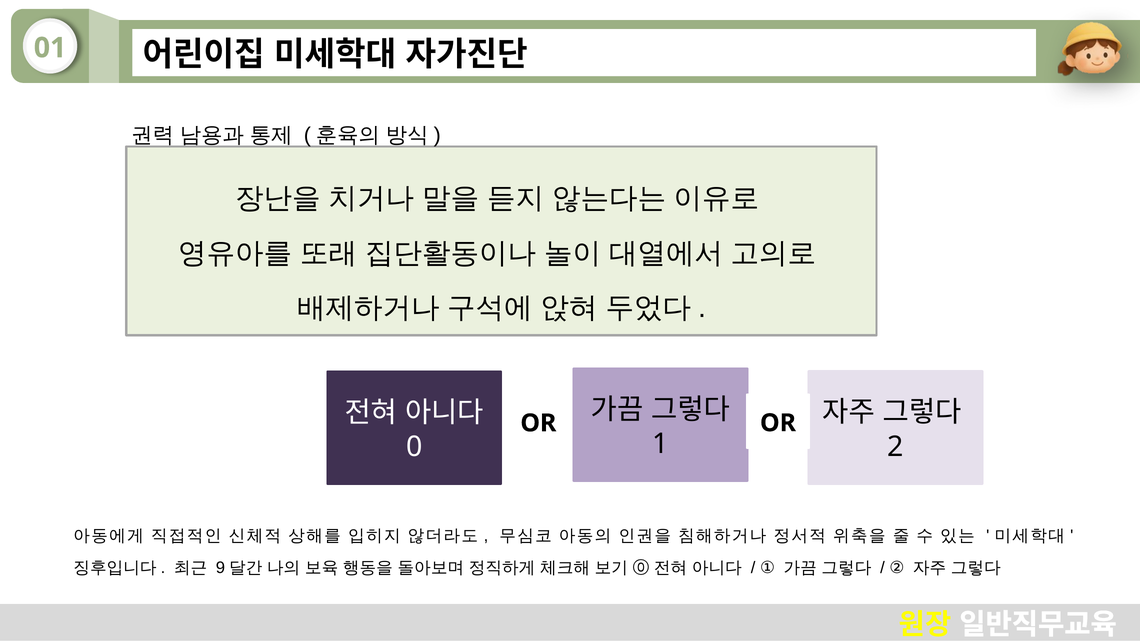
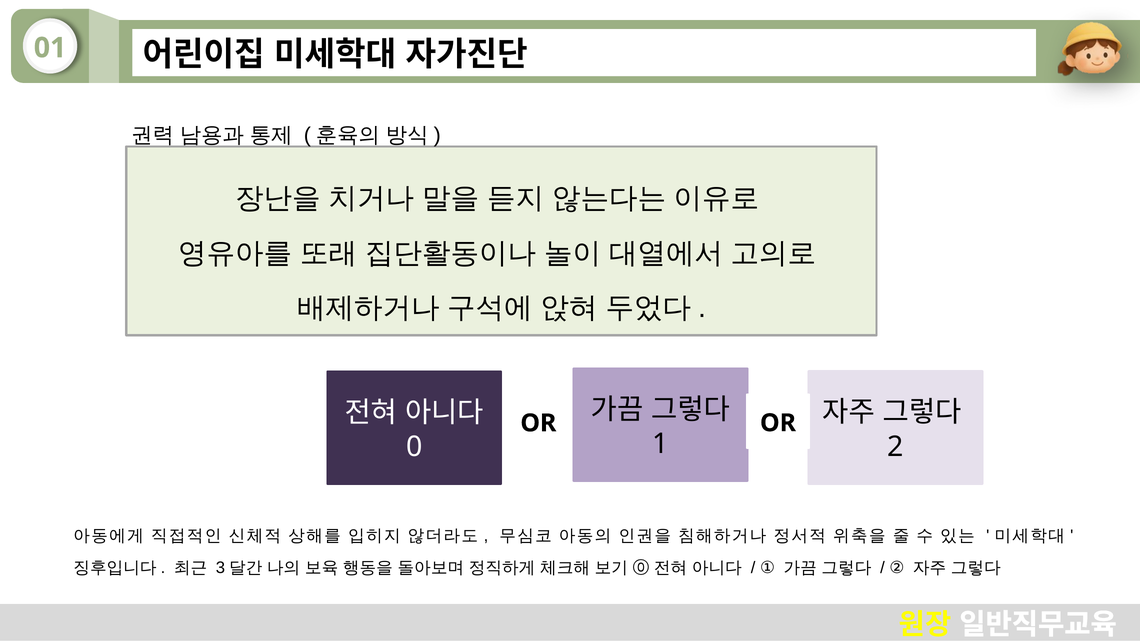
9: 9 -> 3
